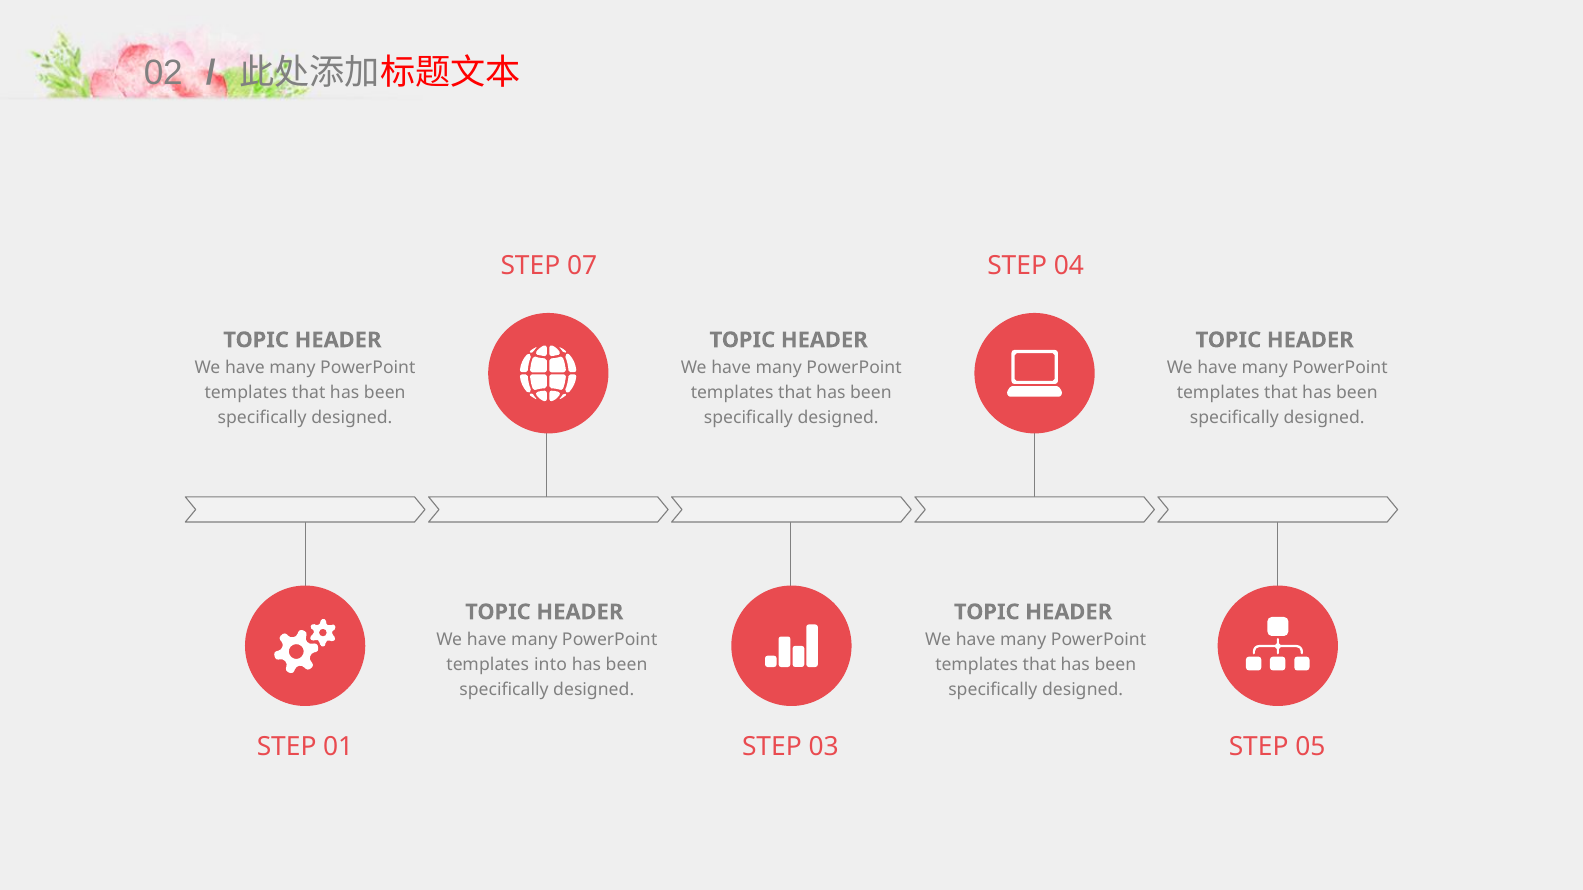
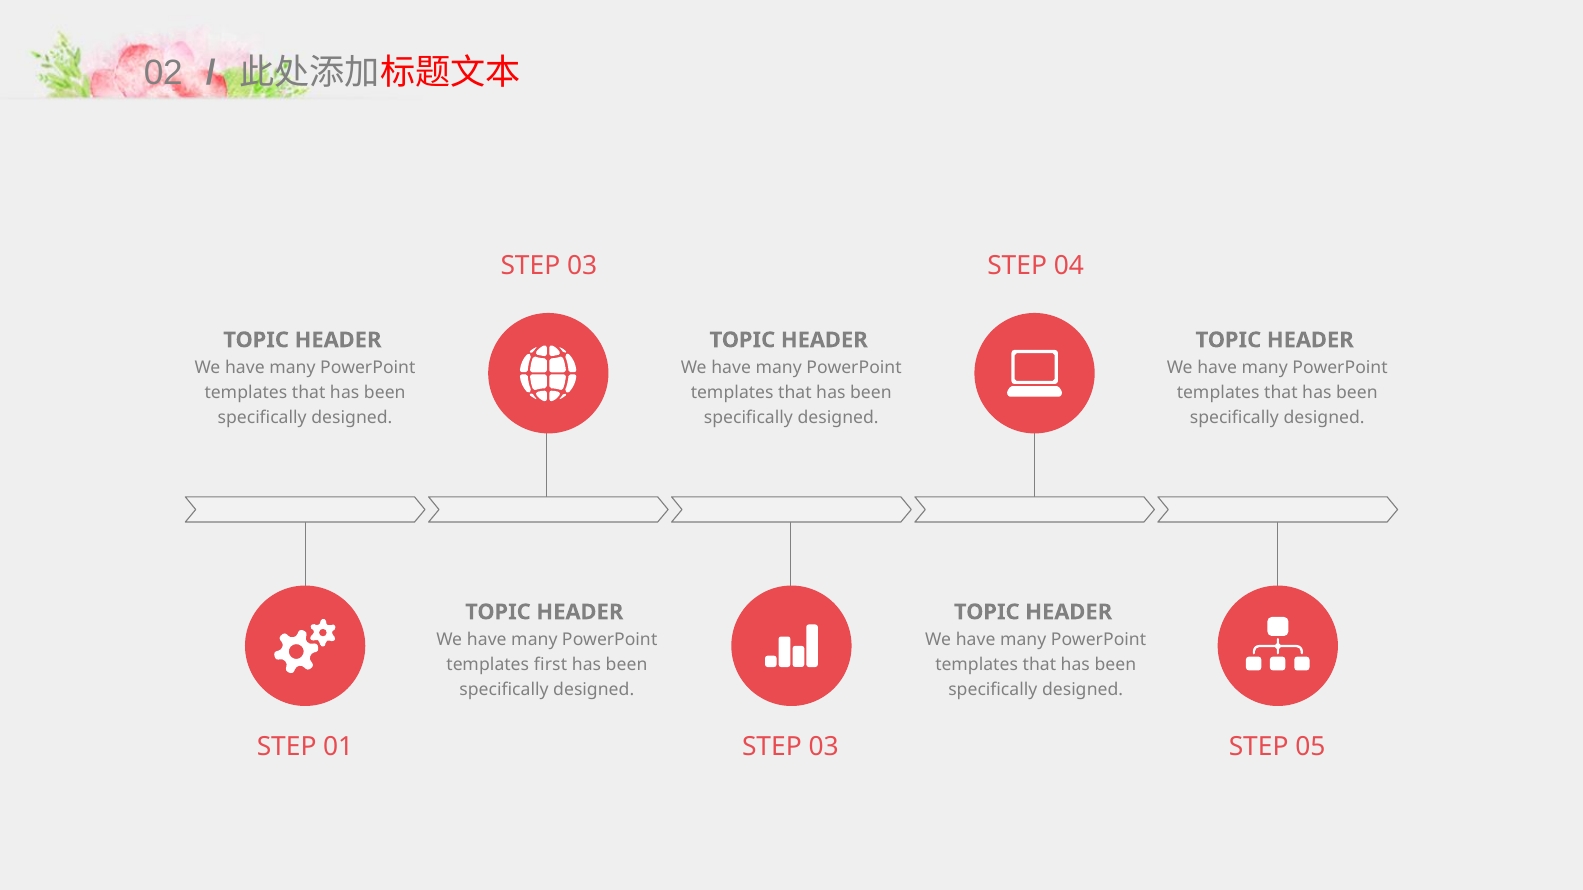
07 at (582, 266): 07 -> 03
into: into -> first
